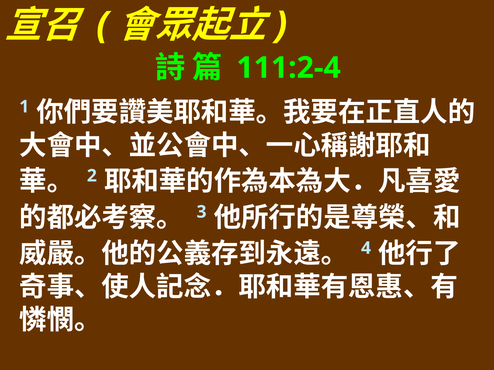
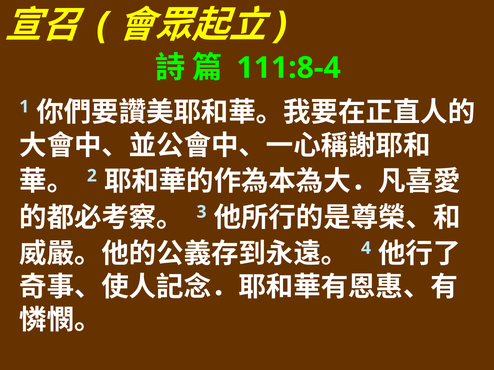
111:2-4: 111:2-4 -> 111:8-4
